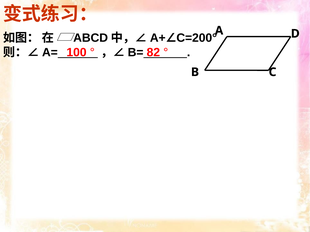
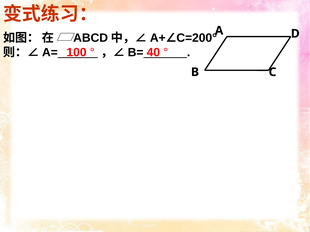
82: 82 -> 40
